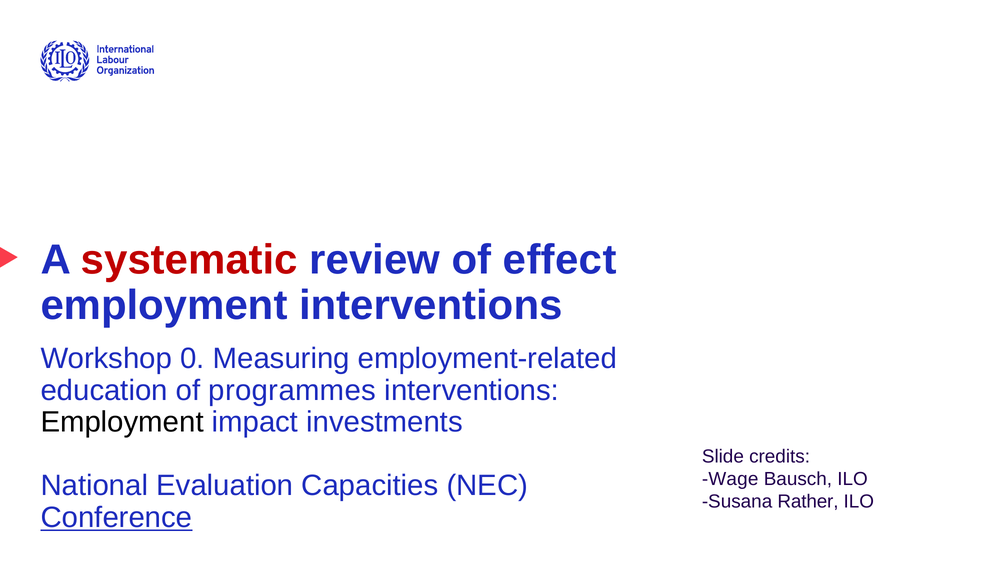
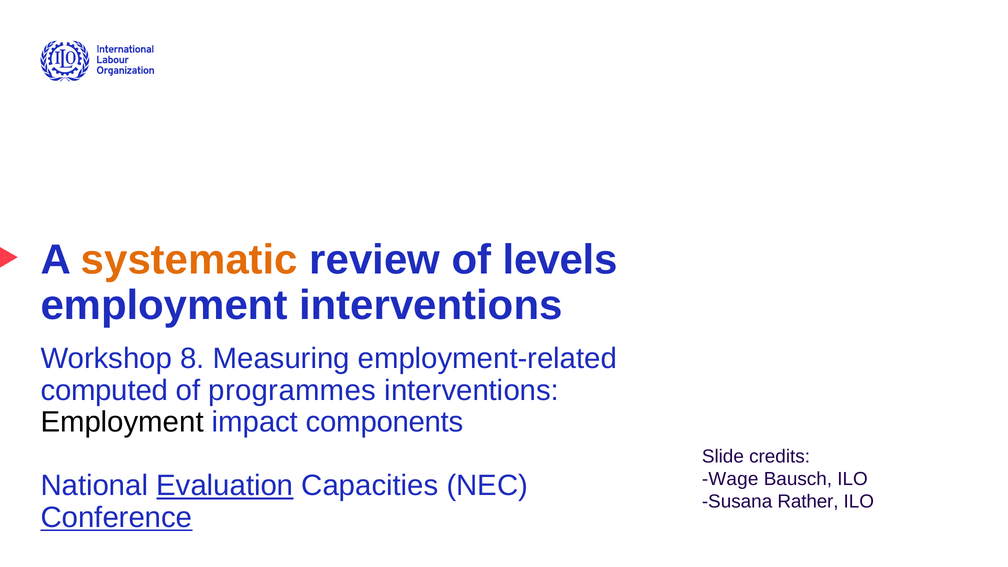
systematic colour: red -> orange
effect: effect -> levels
0: 0 -> 8
education: education -> computed
investments: investments -> components
Evaluation underline: none -> present
